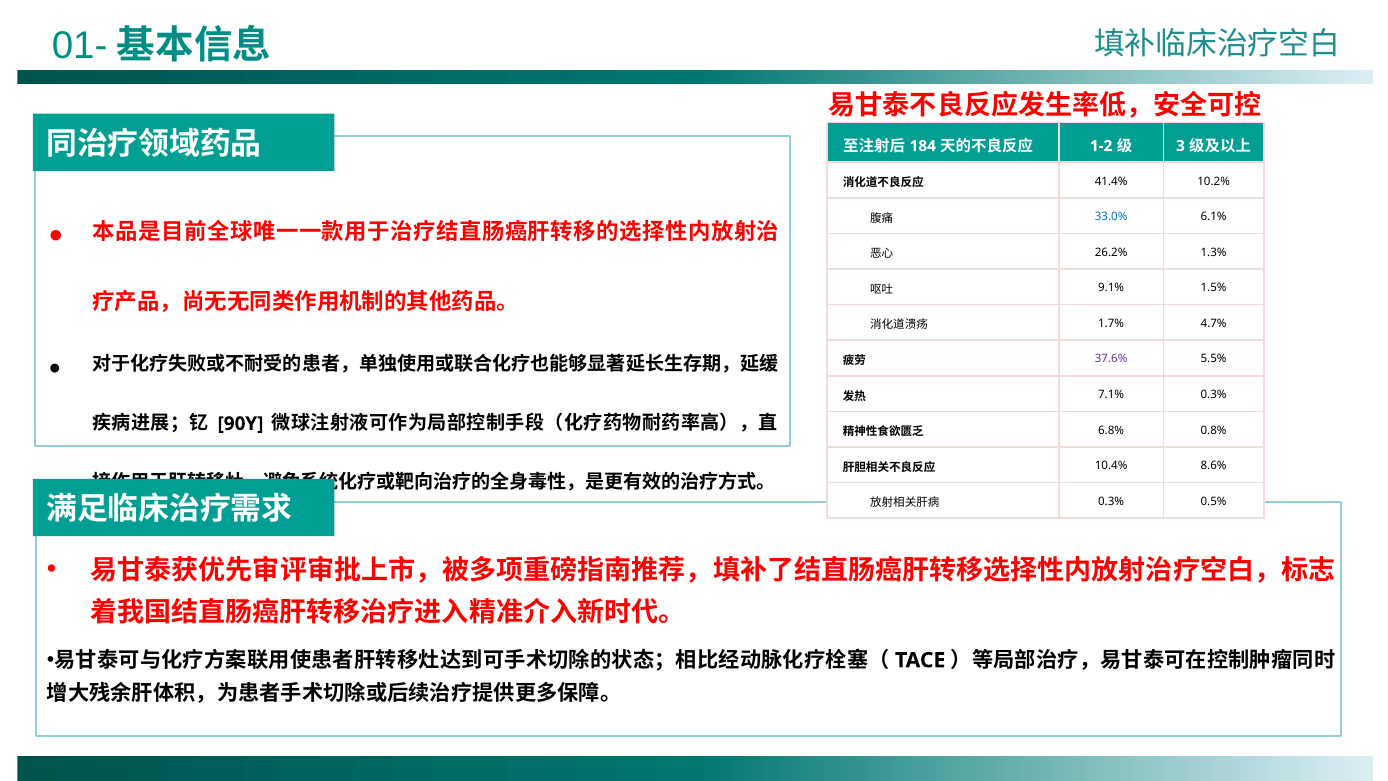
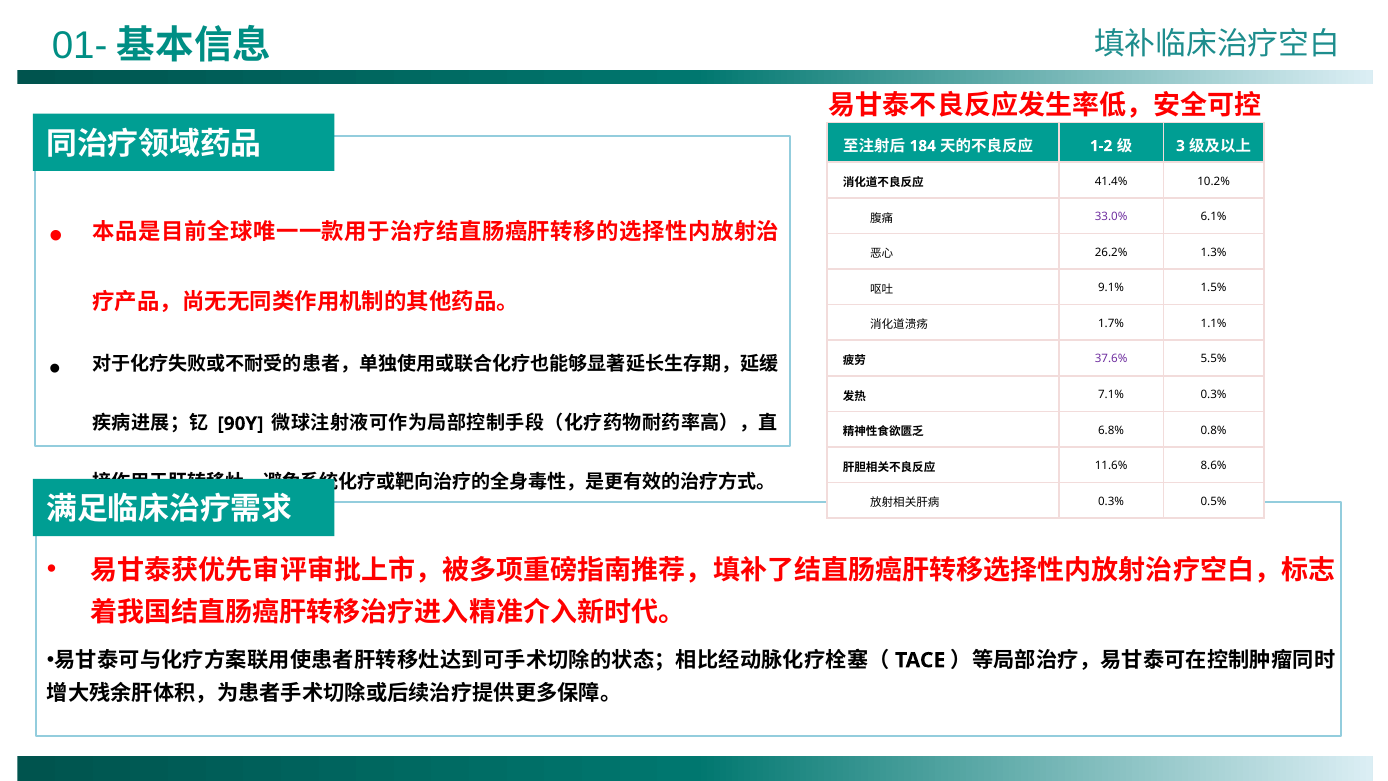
33.0% colour: blue -> purple
4.7%: 4.7% -> 1.1%
10.4%: 10.4% -> 11.6%
